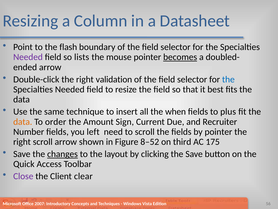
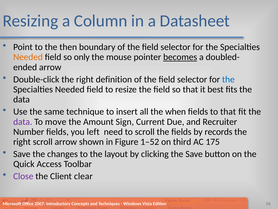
flash: flash -> then
Needed at (28, 57) colour: purple -> orange
lists: lists -> only
validation: validation -> definition
to plus: plus -> that
data at (23, 121) colour: orange -> purple
order: order -> move
by pointer: pointer -> records
8–52: 8–52 -> 1–52
changes underline: present -> none
